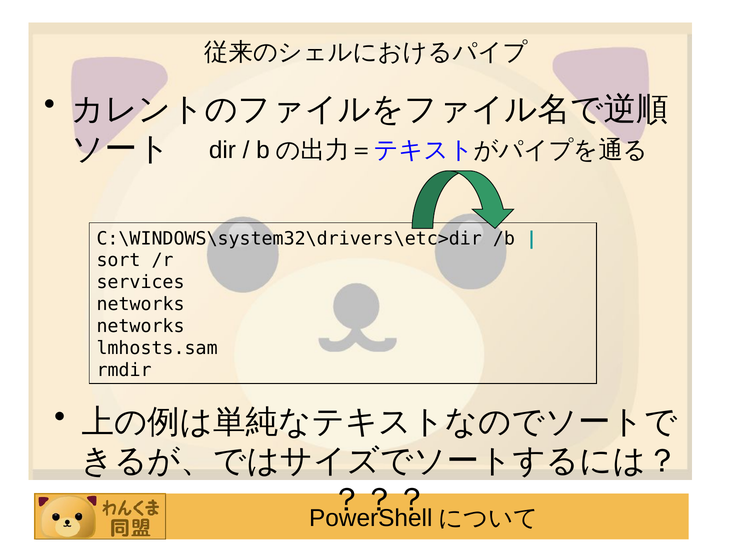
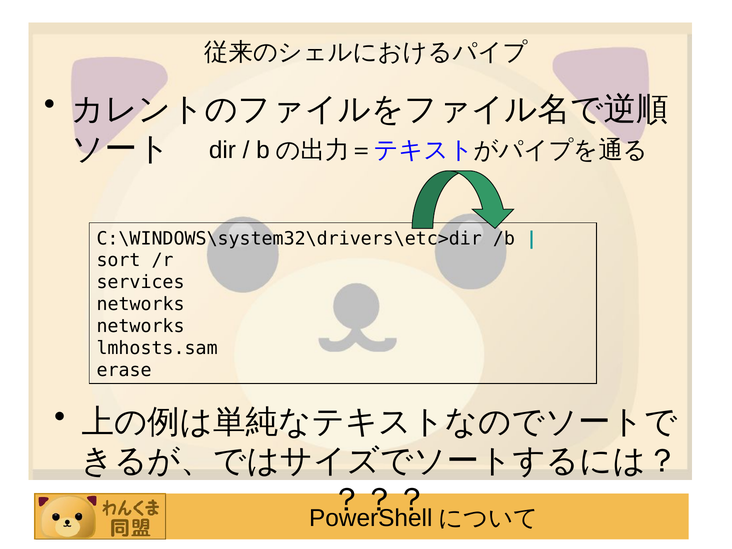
rmdir: rmdir -> erase
